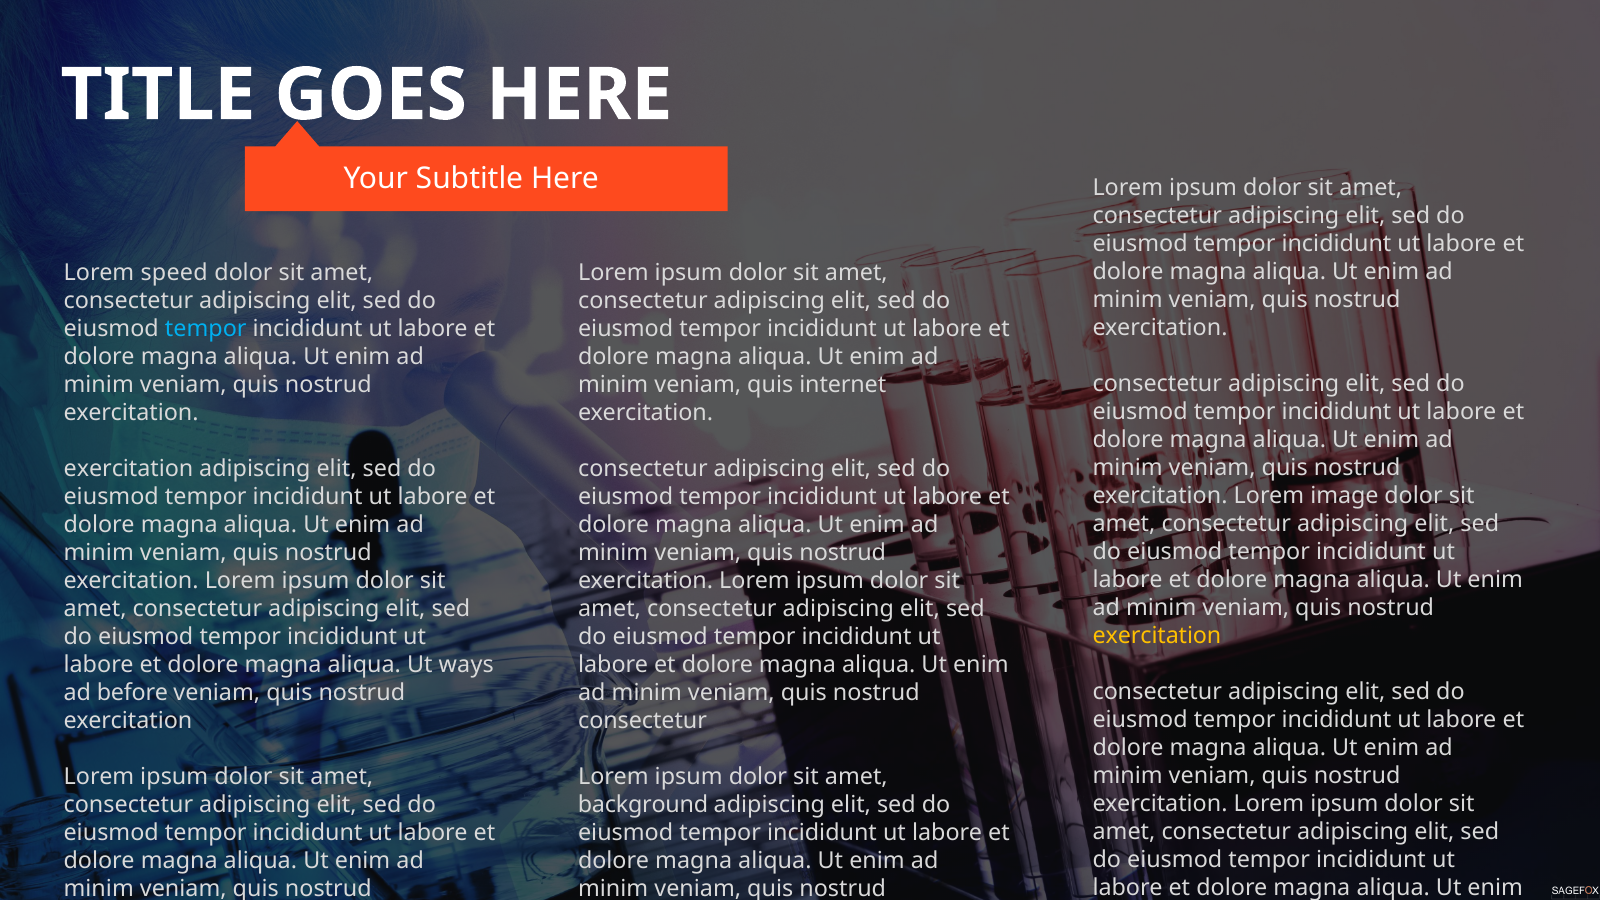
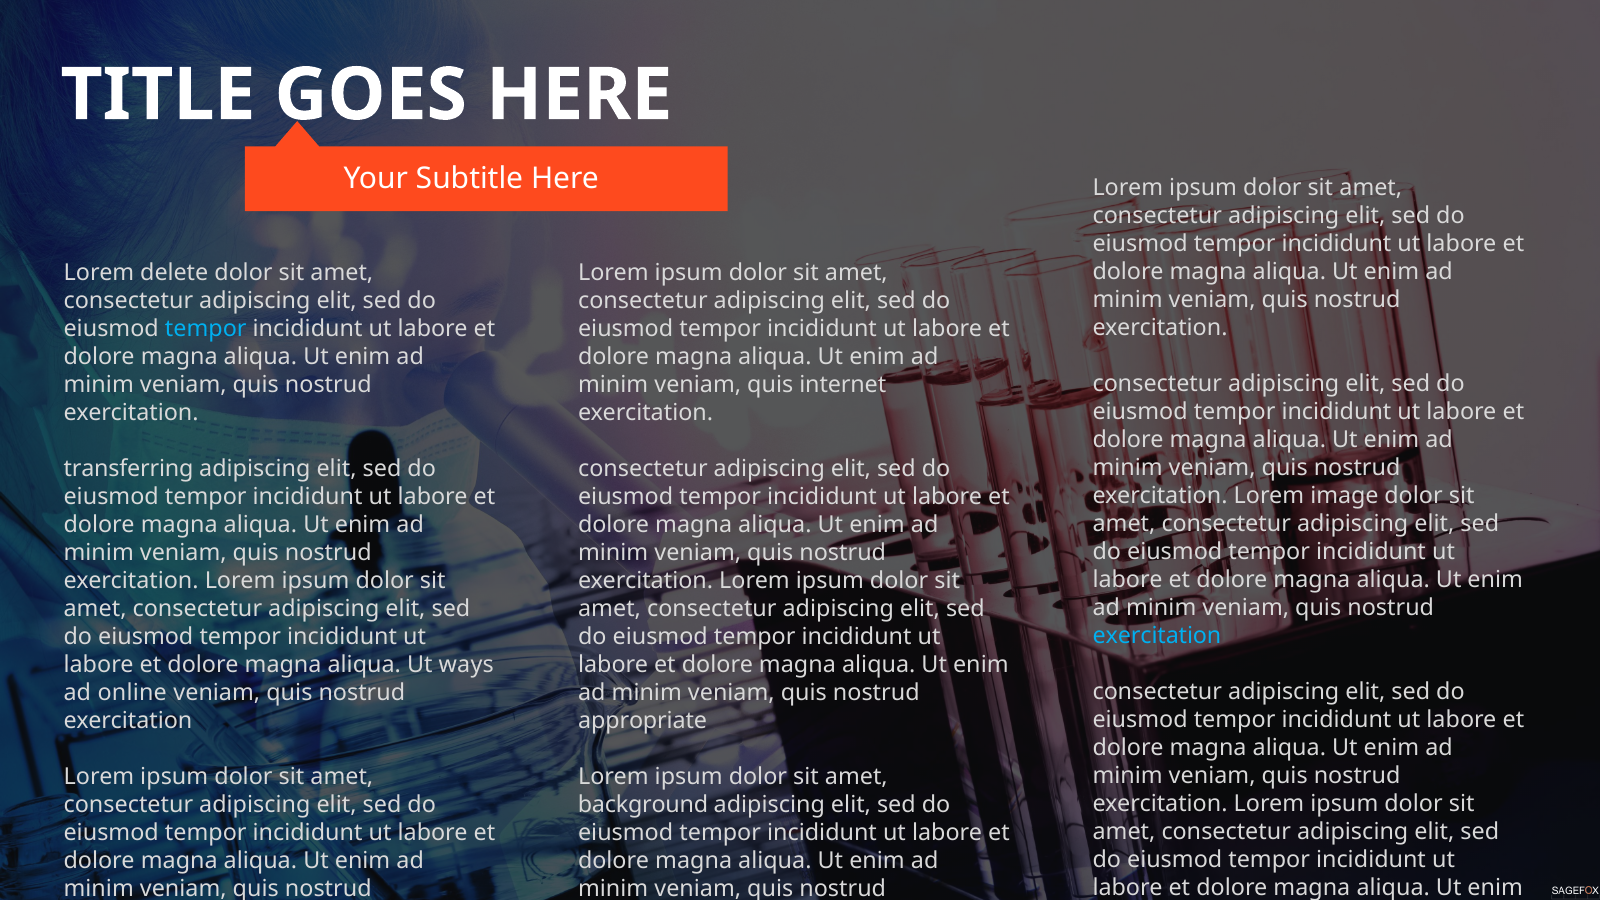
speed: speed -> delete
exercitation at (128, 469): exercitation -> transferring
exercitation at (1157, 636) colour: yellow -> light blue
before: before -> online
consectetur at (643, 721): consectetur -> appropriate
